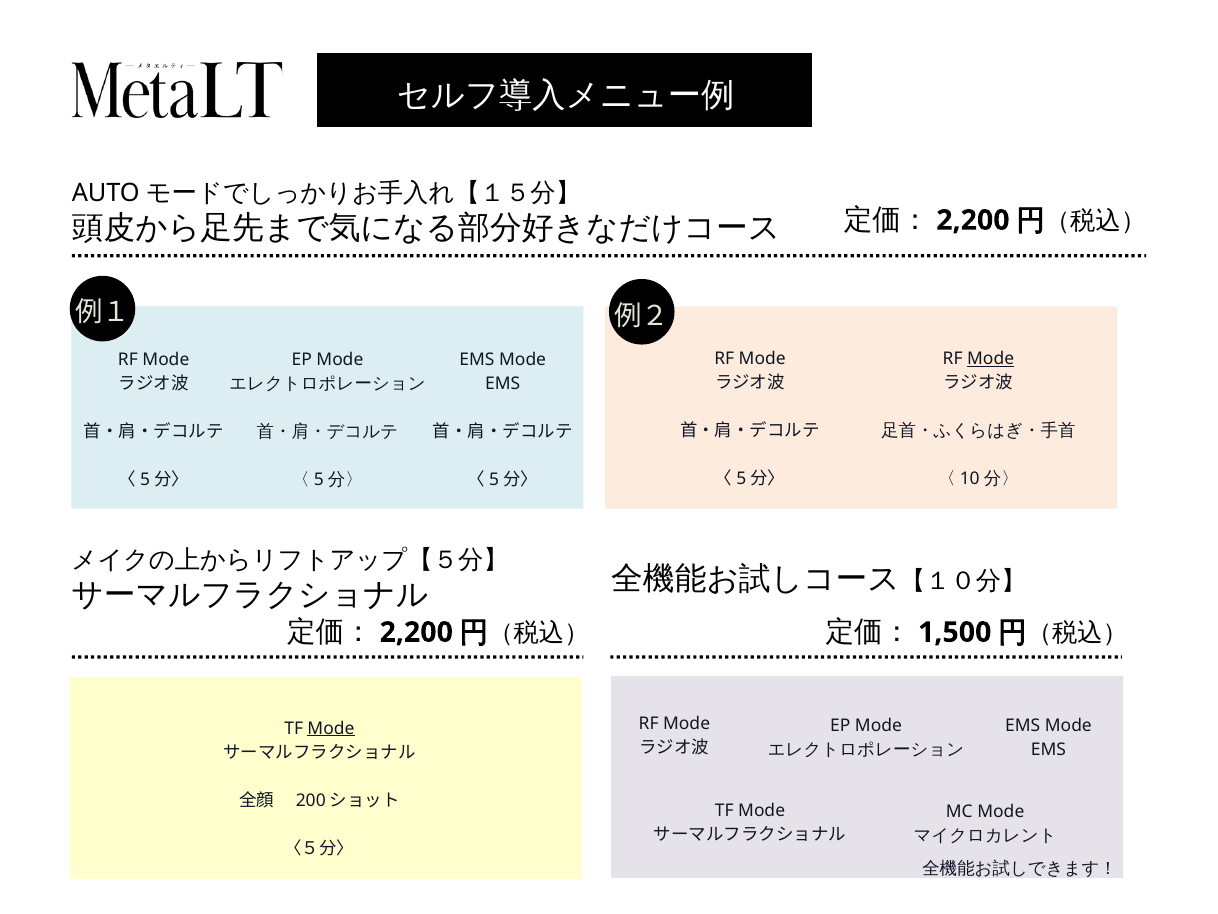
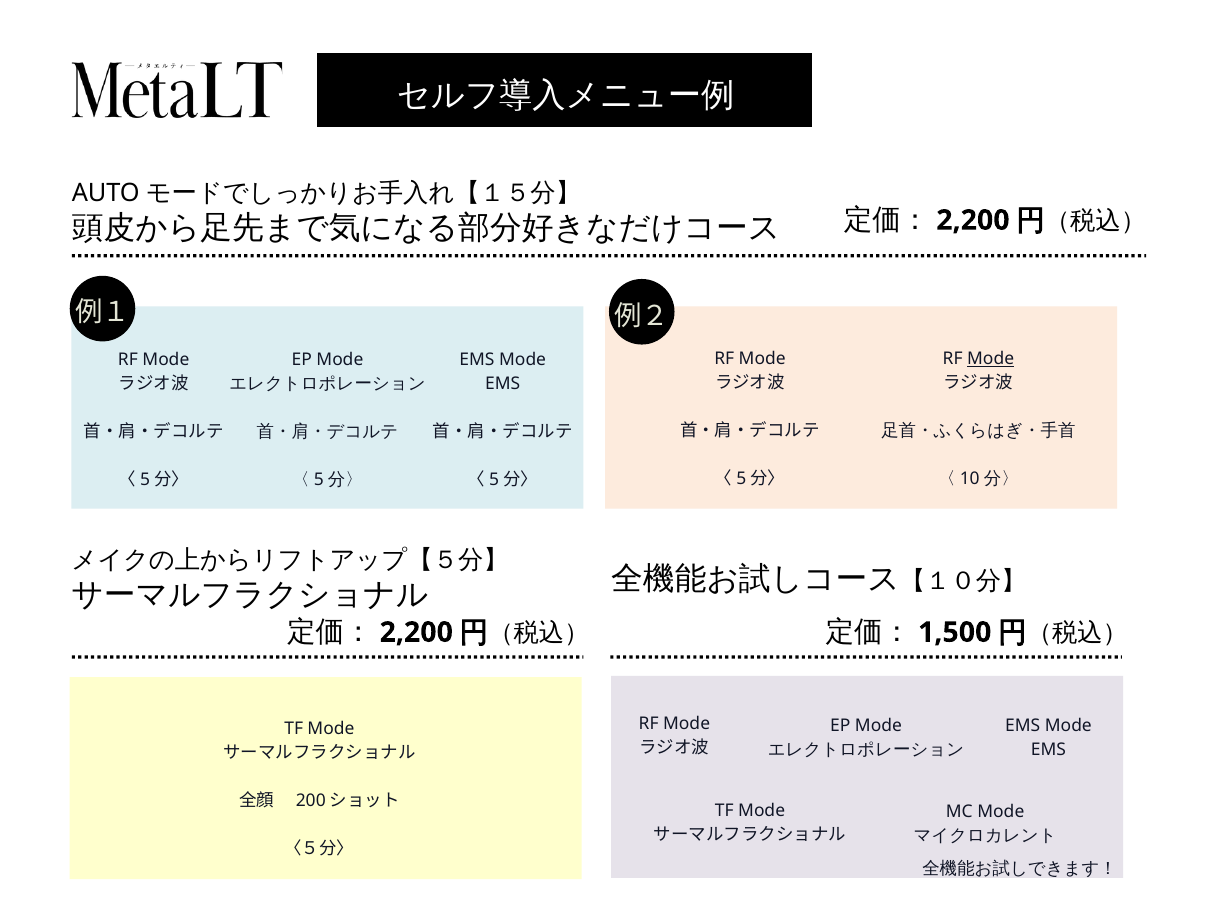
Mode at (331, 728) underline: present -> none
